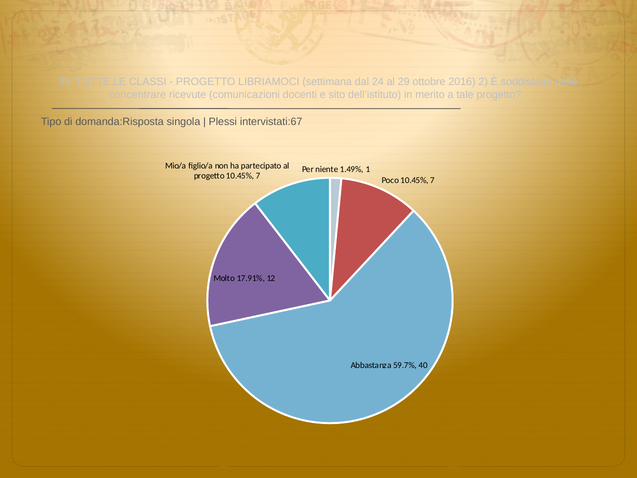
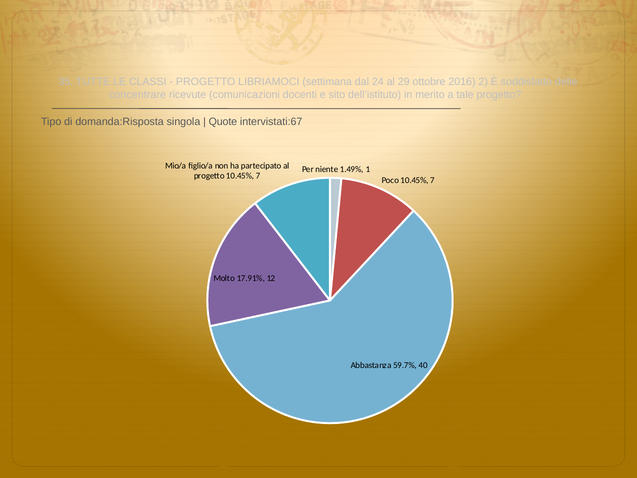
Plessi: Plessi -> Quote
